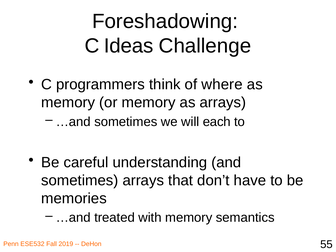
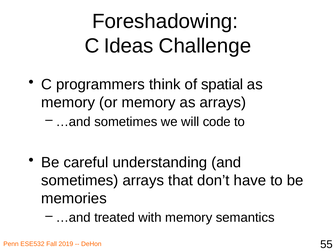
where: where -> spatial
each: each -> code
